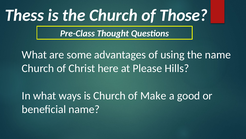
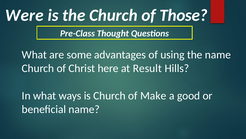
Thess: Thess -> Were
Please: Please -> Result
